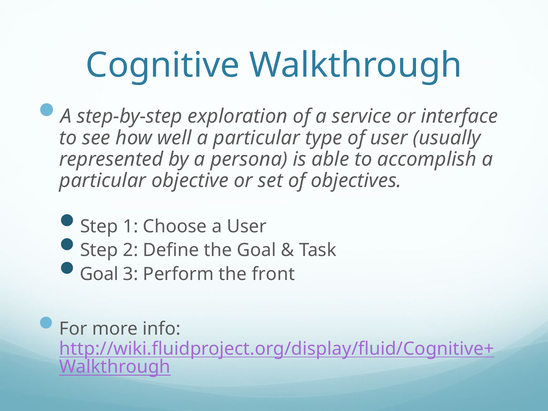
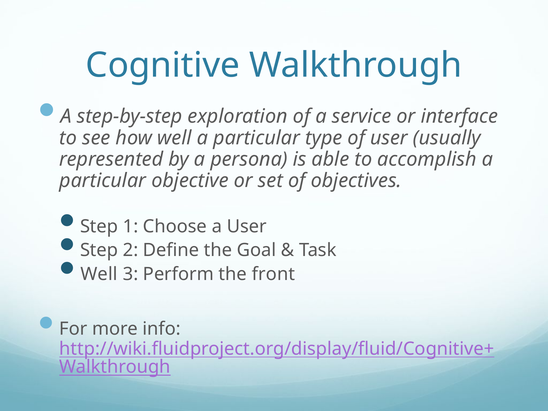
Goal at (99, 274): Goal -> Well
